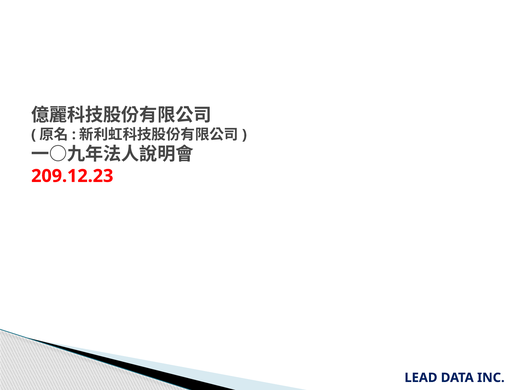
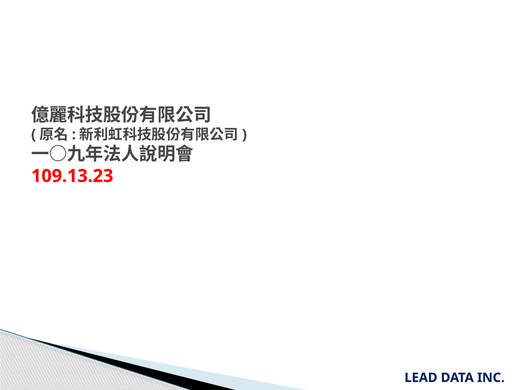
209.12.23: 209.12.23 -> 109.13.23
